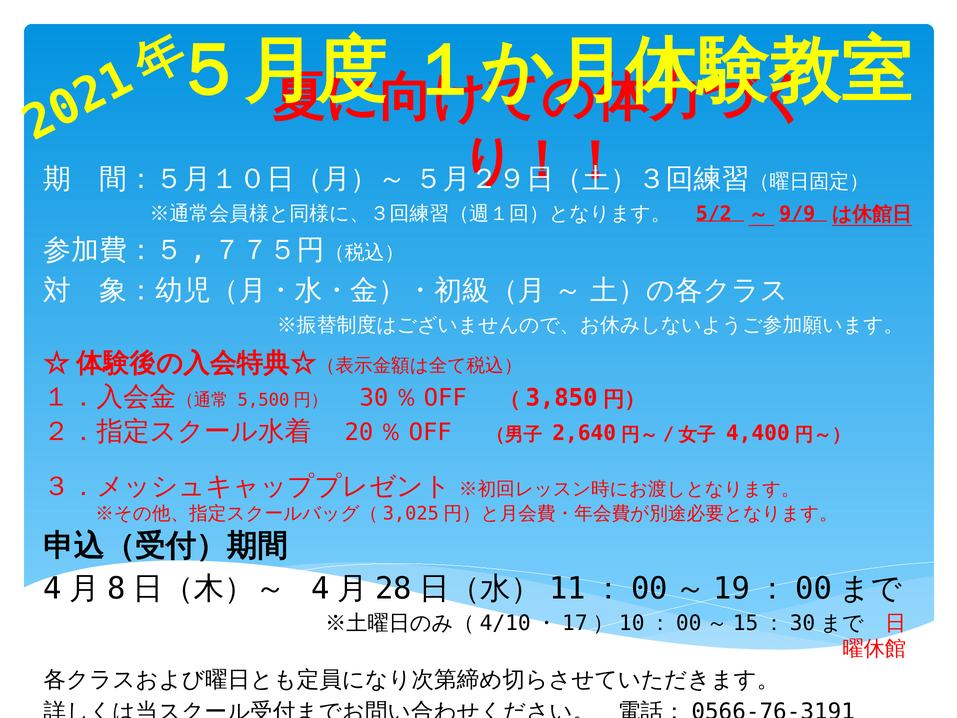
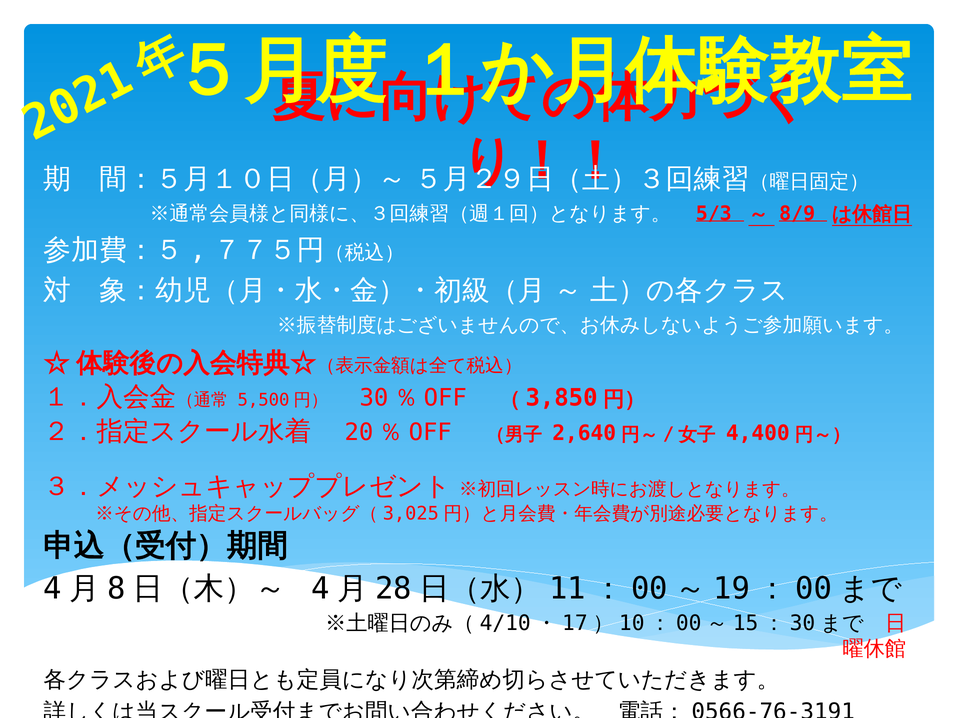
5/2: 5/2 -> 5/3
9/9: 9/9 -> 8/9
